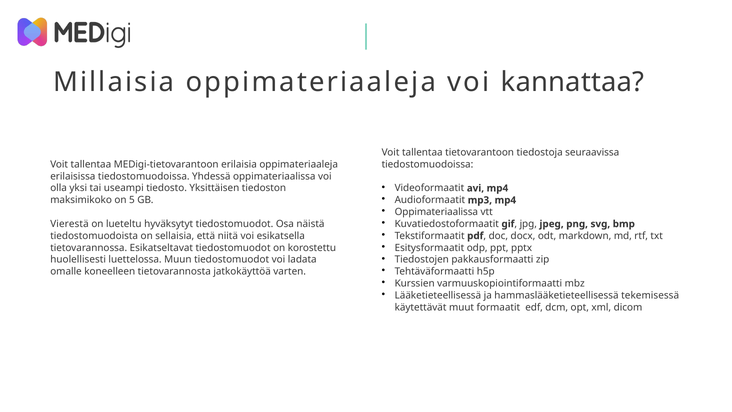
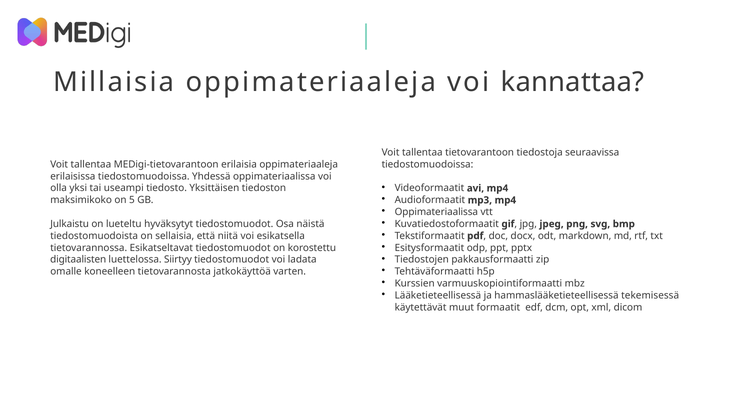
Vierestä: Vierestä -> Julkaistu
huolellisesti: huolellisesti -> digitaalisten
Muun: Muun -> Siirtyy
